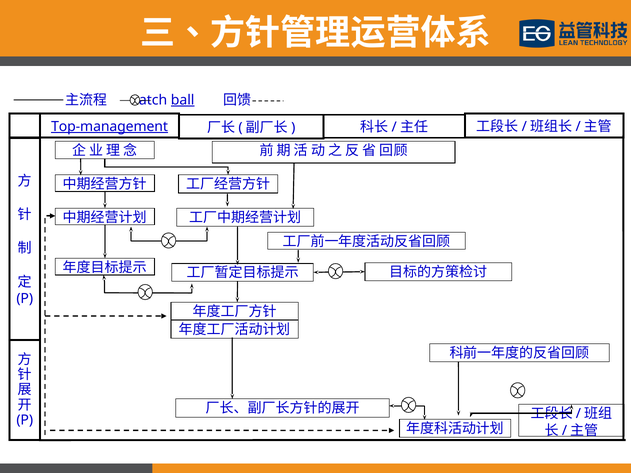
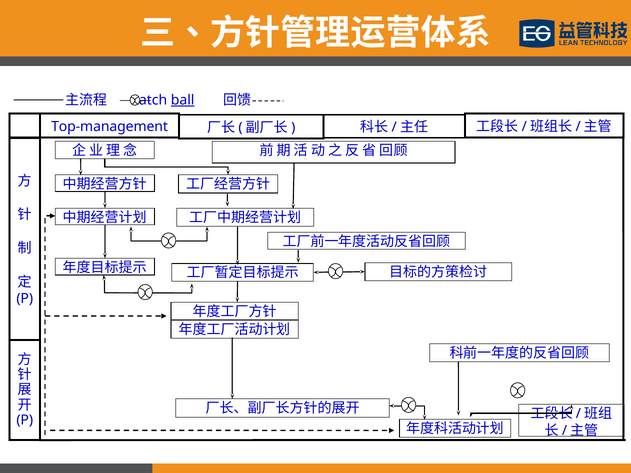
Top-management underline: present -> none
